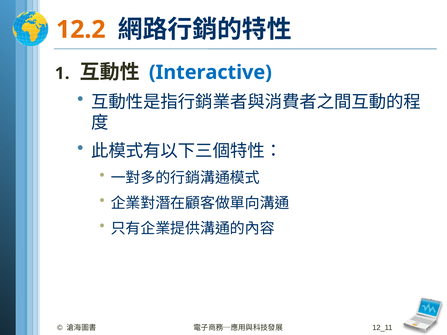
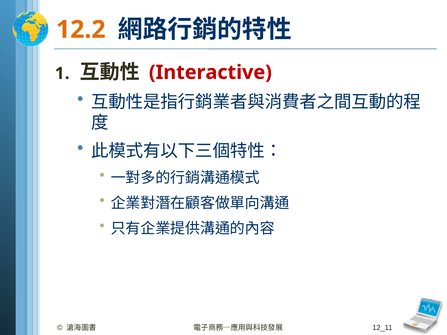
Interactive colour: blue -> red
